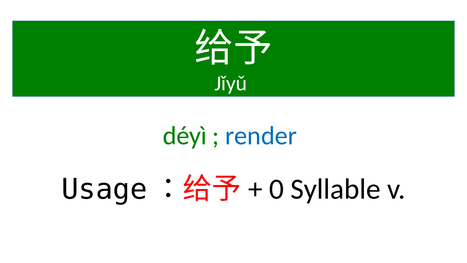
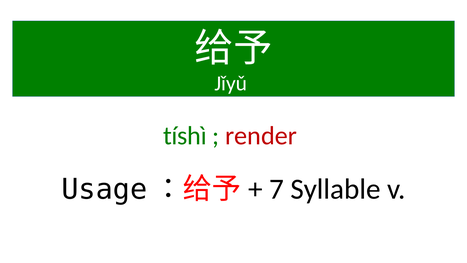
déyì: déyì -> tíshì
render colour: blue -> red
0: 0 -> 7
